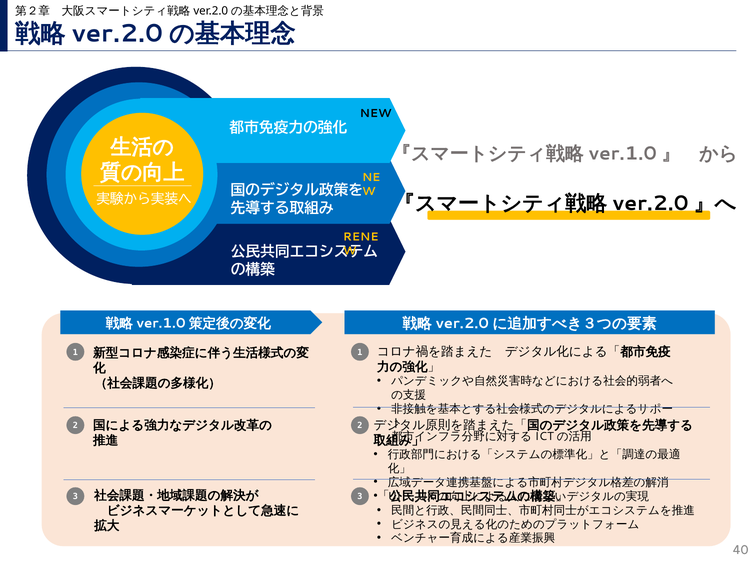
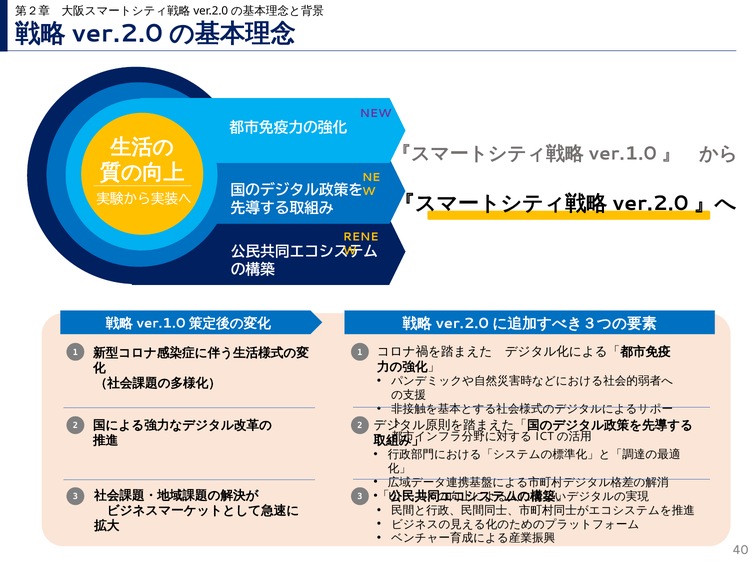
NEW colour: black -> purple
